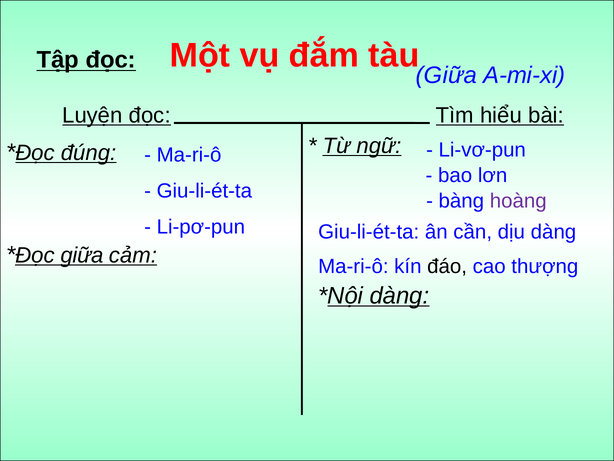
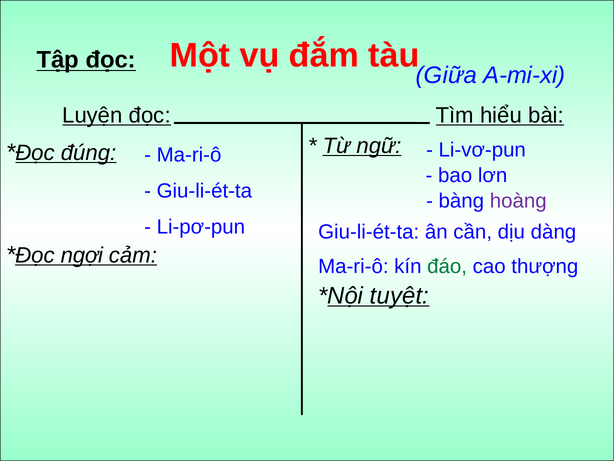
giữa at (82, 255): giữa -> ngợi
đáo colour: black -> green
dàng at (400, 295): dàng -> tuyệt
